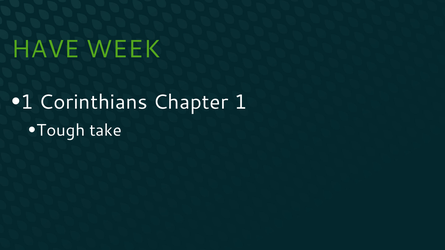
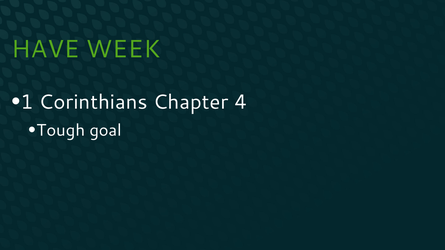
Chapter 1: 1 -> 4
take: take -> goal
